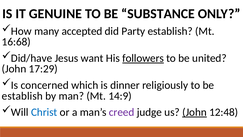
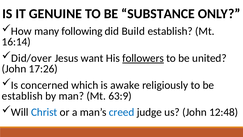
accepted: accepted -> following
Party: Party -> Build
16:68: 16:68 -> 16:14
Did/have: Did/have -> Did/over
17:29: 17:29 -> 17:26
dinner: dinner -> awake
14:9: 14:9 -> 63:9
creed colour: purple -> blue
John at (194, 112) underline: present -> none
